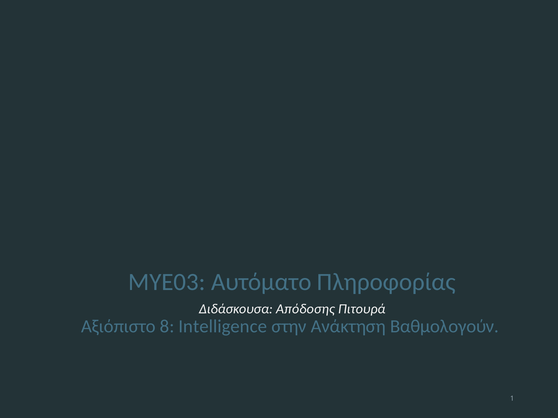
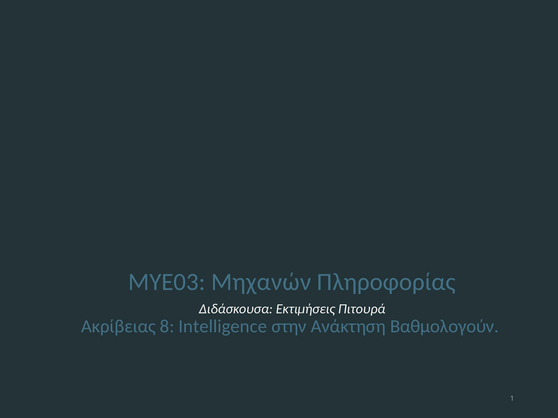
Αυτόματο: Αυτόματο -> Μηχανών
Απόδοσης: Απόδοσης -> Εκτιμήσεις
Αξιόπιστο: Αξιόπιστο -> Ακρίβειας
